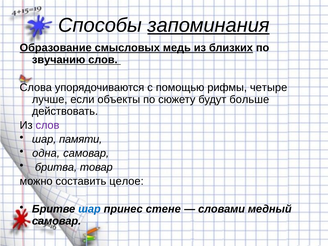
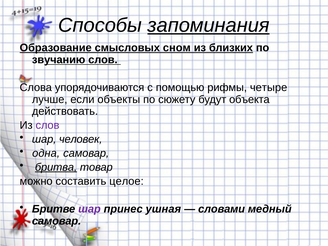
медь: медь -> сном
больше: больше -> объекта
памяти: памяти -> человек
бритва underline: none -> present
шар at (89, 209) colour: blue -> purple
стене: стене -> ушная
